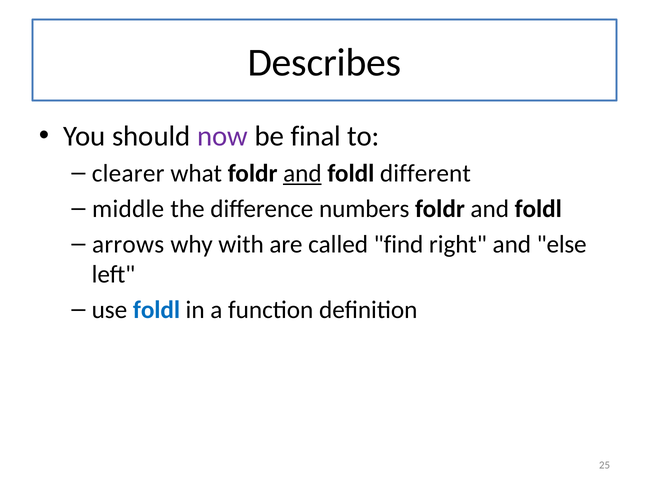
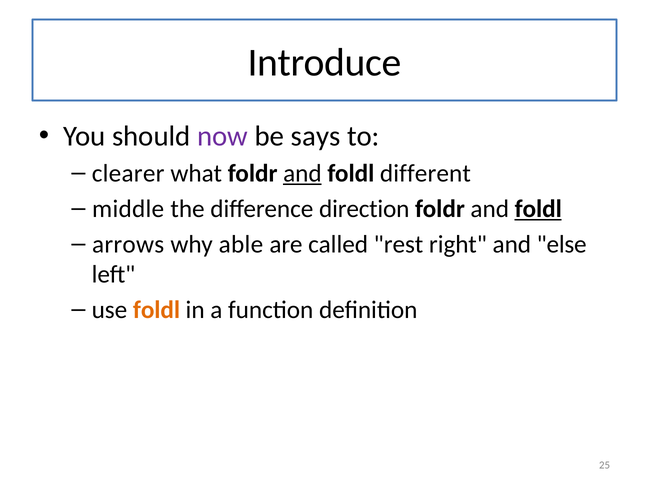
Describes: Describes -> Introduce
final: final -> says
numbers: numbers -> direction
foldl at (538, 209) underline: none -> present
with: with -> able
find: find -> rest
foldl at (157, 310) colour: blue -> orange
